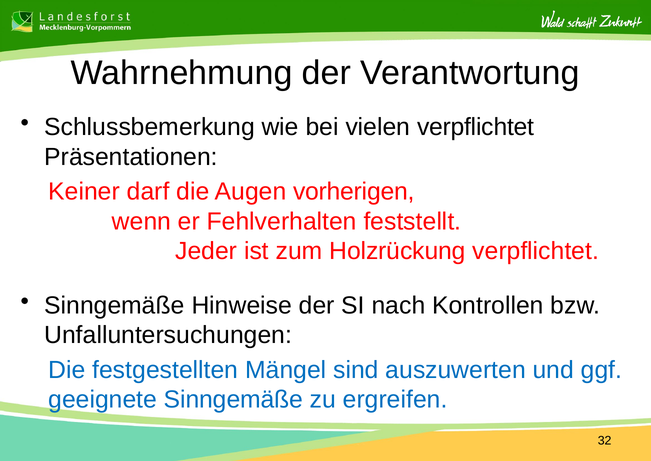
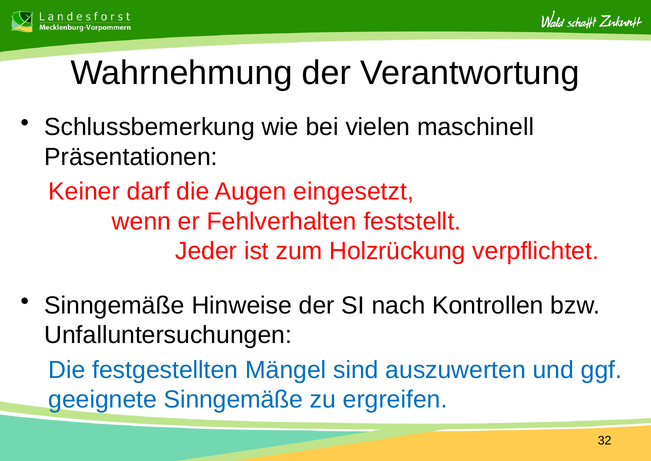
vielen verpflichtet: verpflichtet -> maschinell
vorherigen: vorherigen -> eingesetzt
